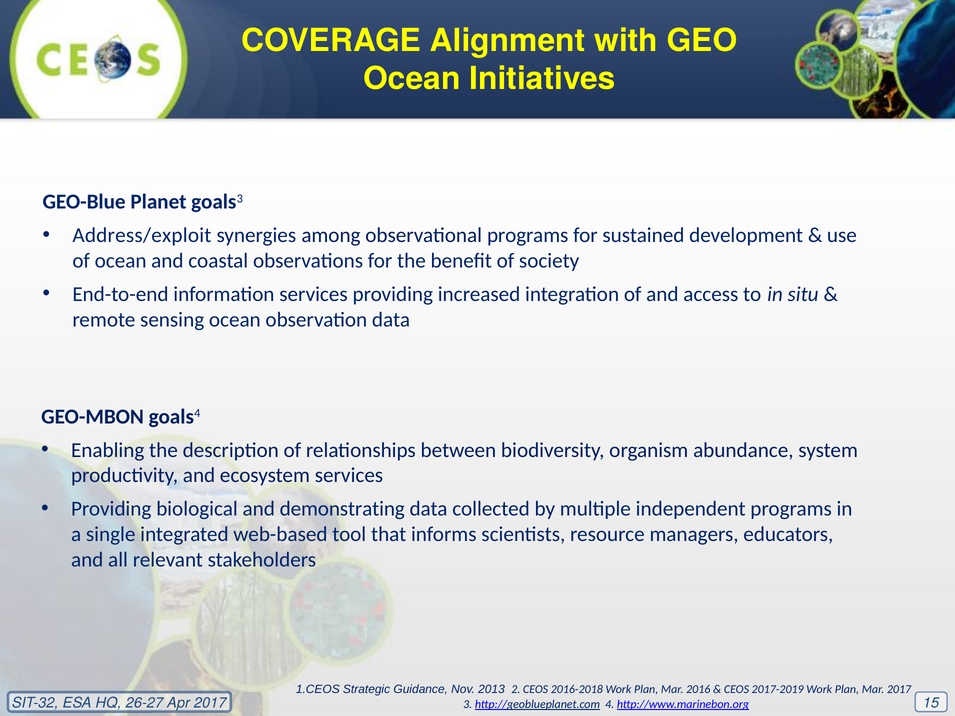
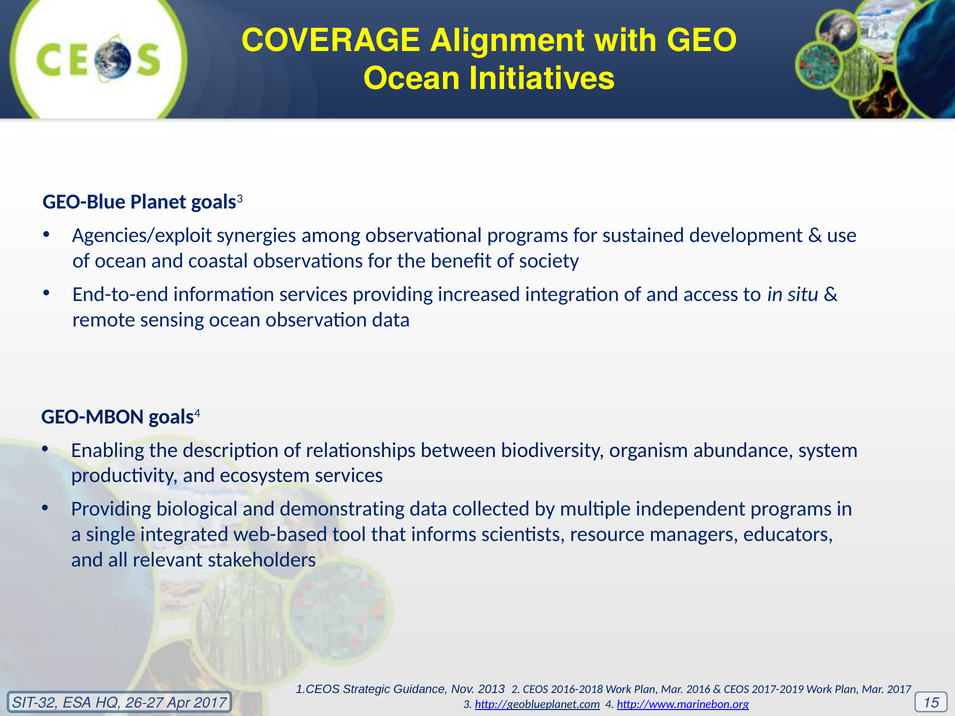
Address/exploit: Address/exploit -> Agencies/exploit
